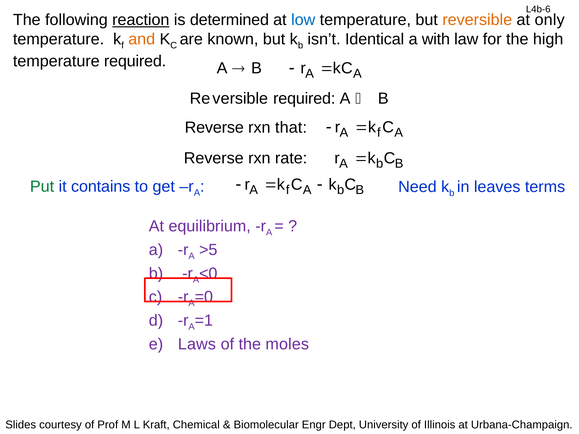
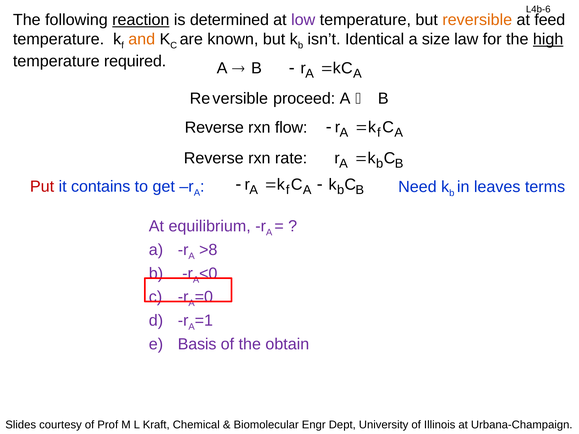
low colour: blue -> purple
only: only -> feed
with: with -> size
high underline: none -> present
Reversible required: required -> proceed
that: that -> flow
Put colour: green -> red
>5: >5 -> >8
Laws: Laws -> Basis
moles: moles -> obtain
